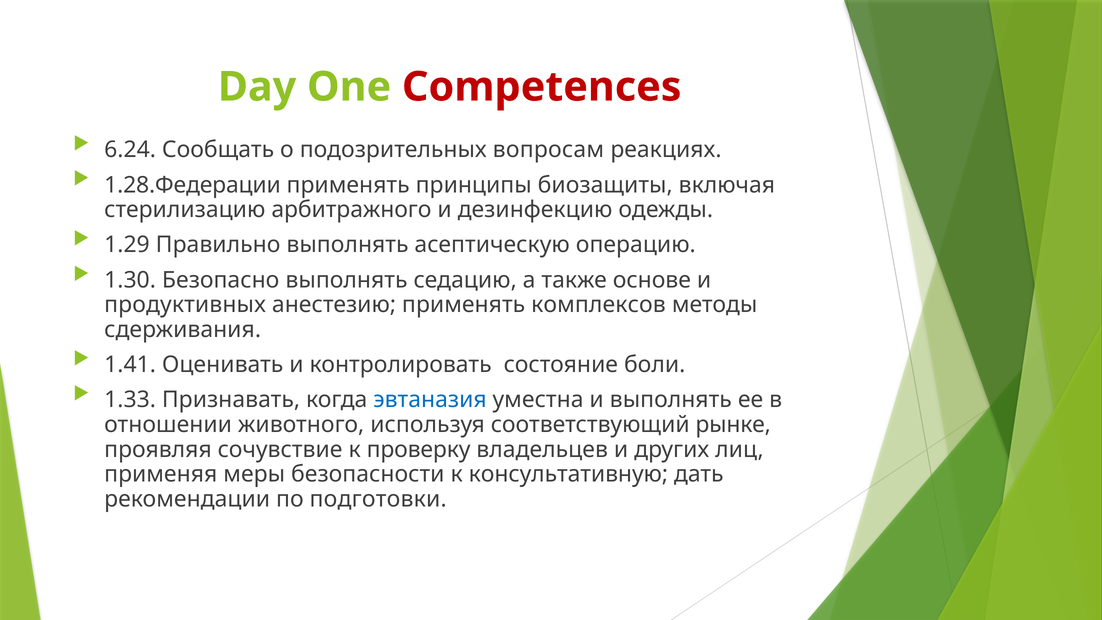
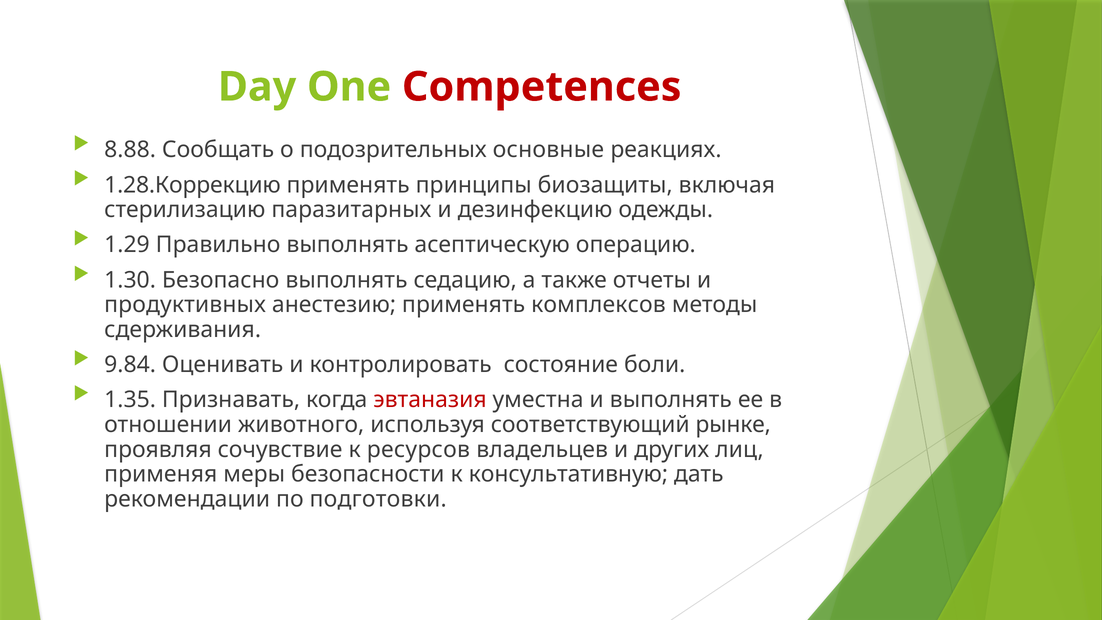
6.24: 6.24 -> 8.88
вопросам: вопросам -> основные
1.28.Федерации: 1.28.Федерации -> 1.28.Коррекцию
арбитражного: арбитражного -> паразитарных
основе: основе -> отчеты
1.41: 1.41 -> 9.84
1.33: 1.33 -> 1.35
эвтаназия colour: blue -> red
проверку: проверку -> ресурсов
